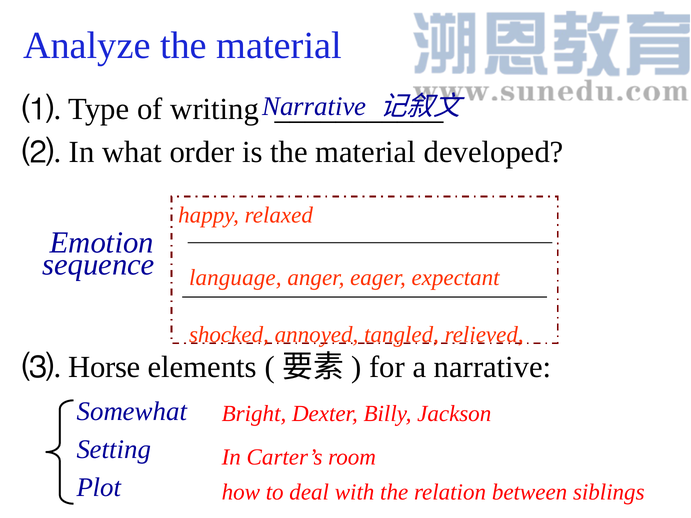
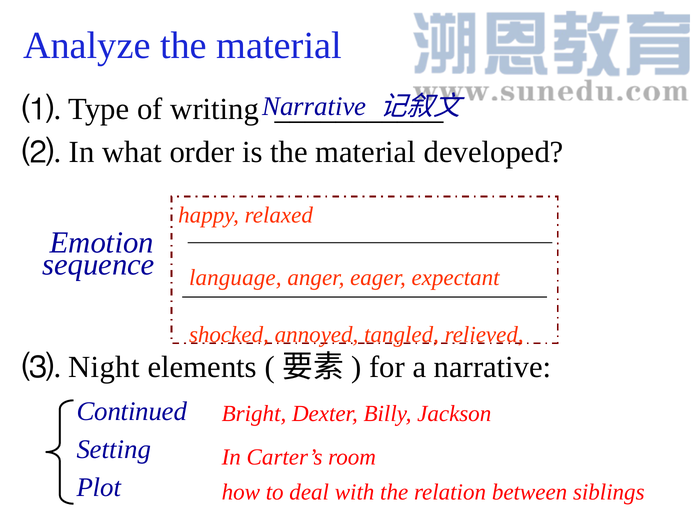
Horse: Horse -> Night
Somewhat: Somewhat -> Continued
